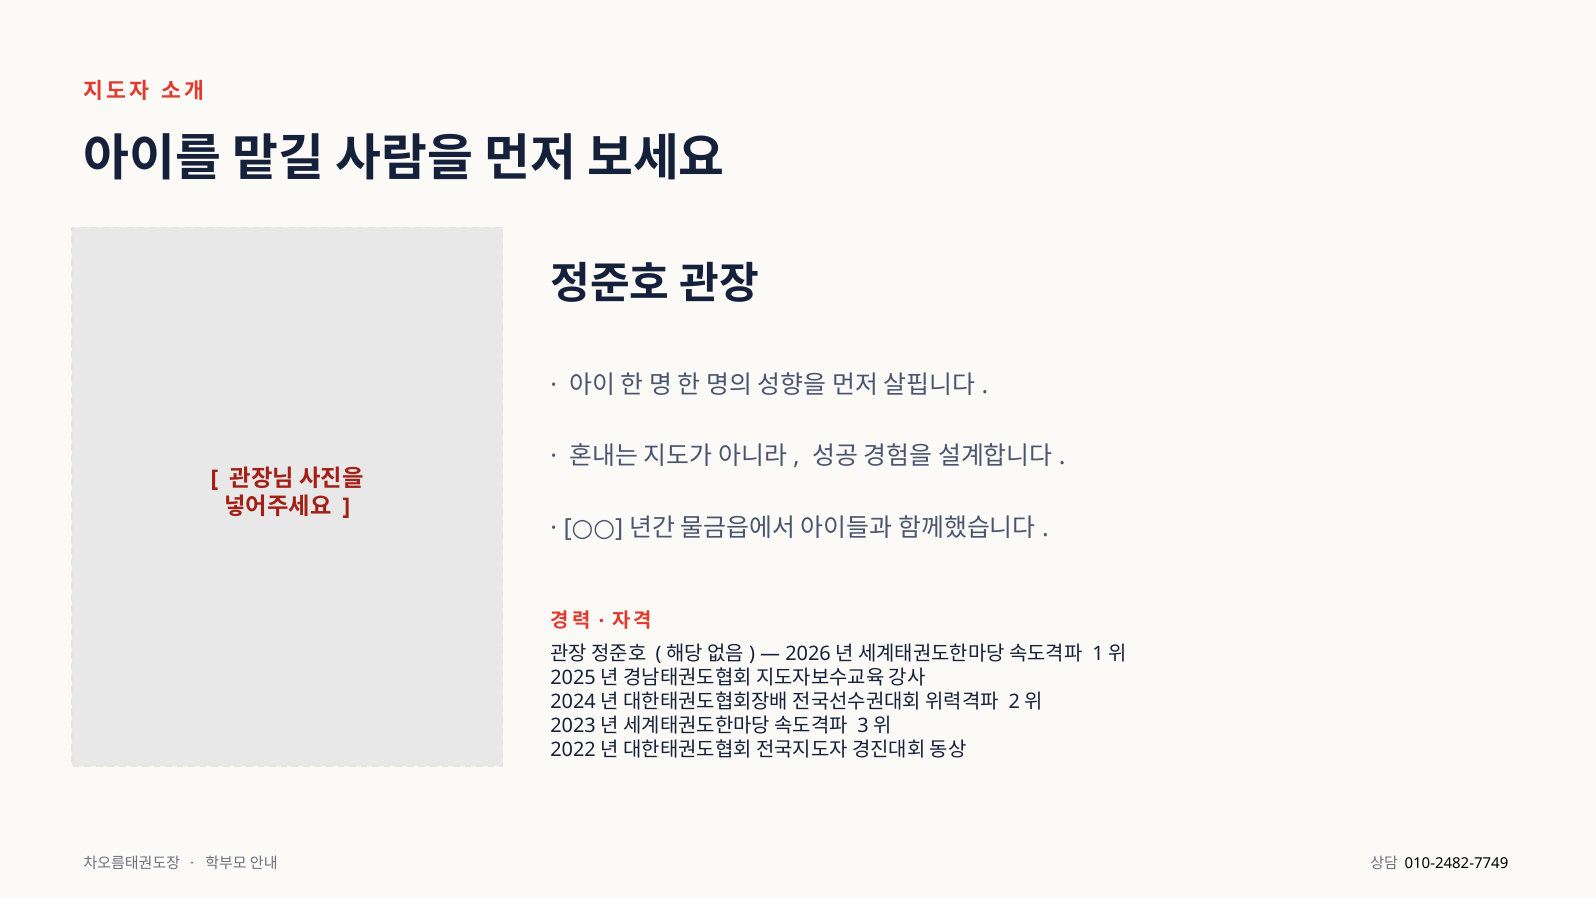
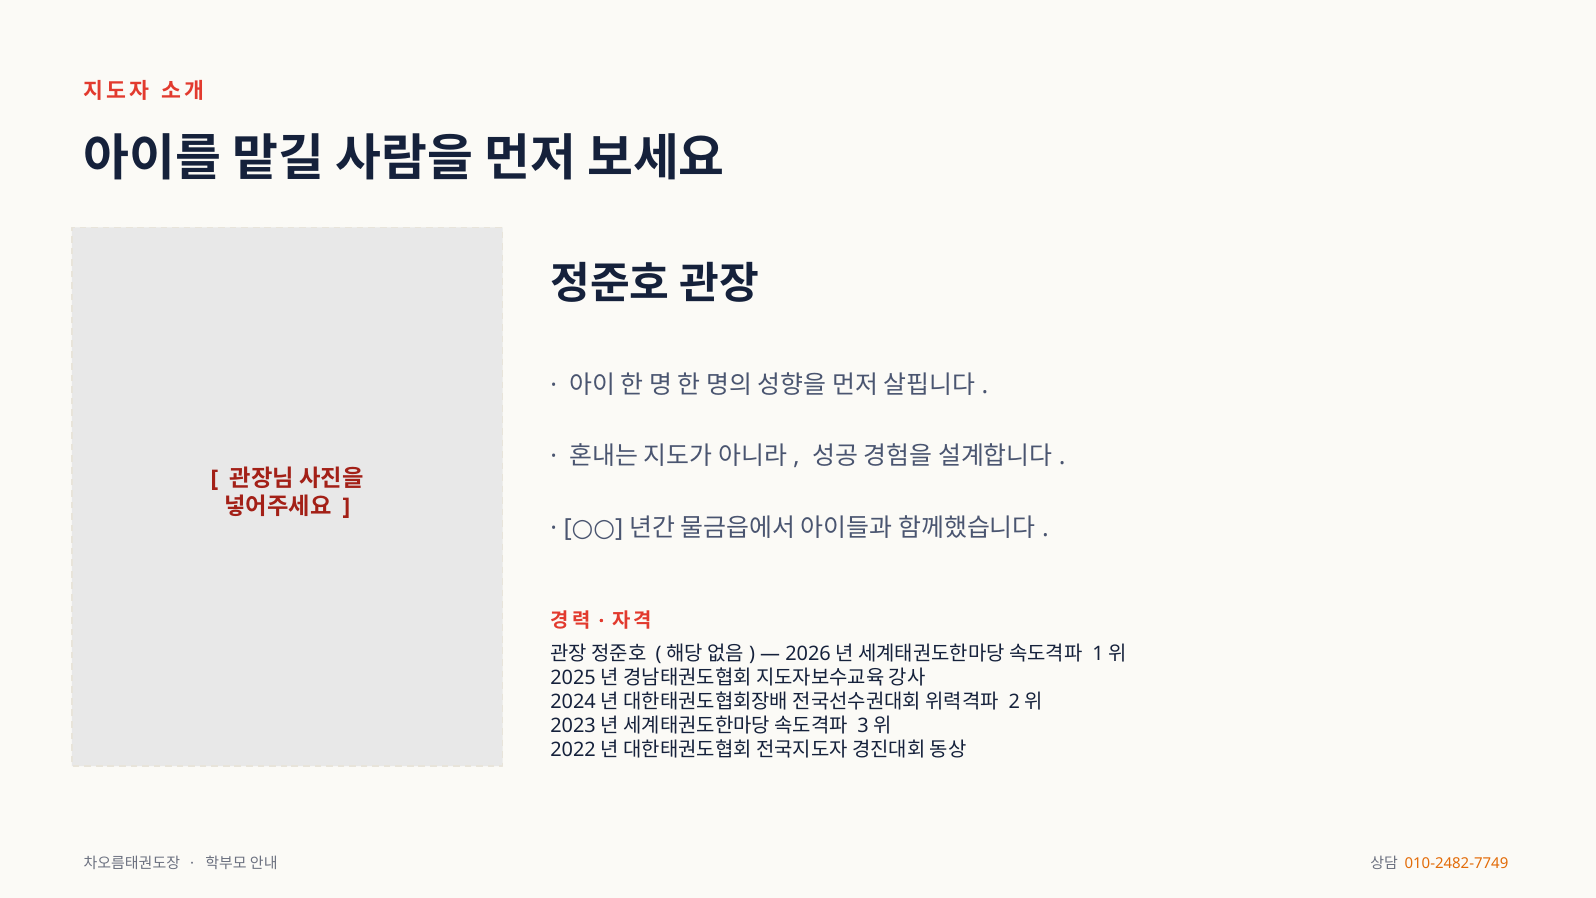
010-2482-7749 colour: black -> orange
